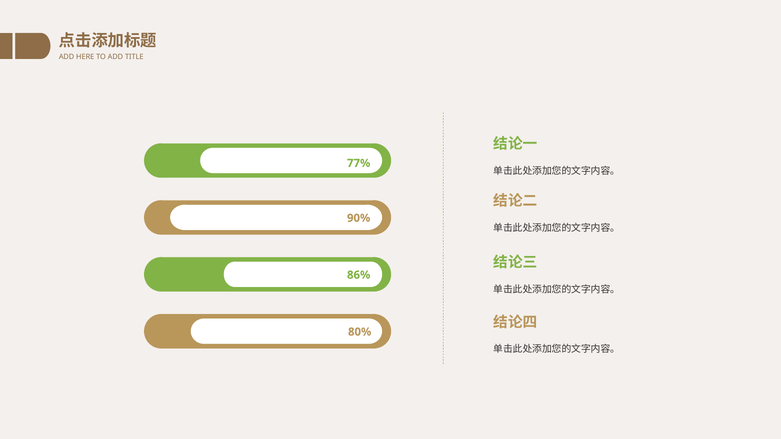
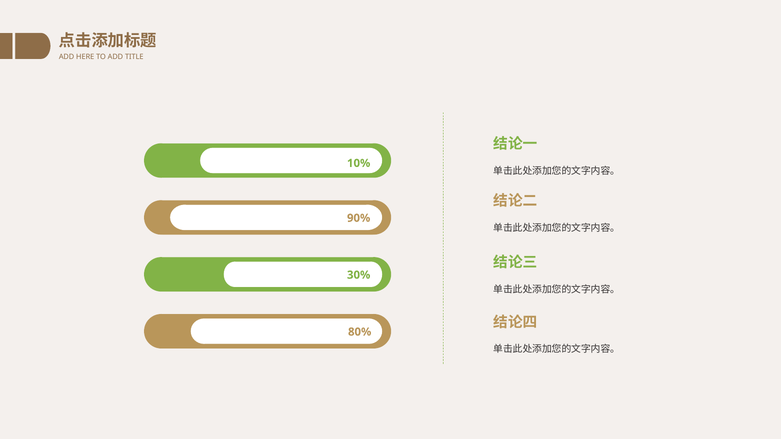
77%: 77% -> 10%
86%: 86% -> 30%
